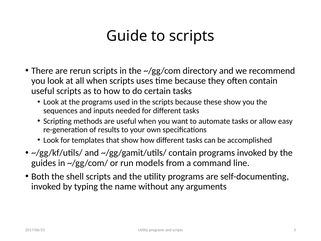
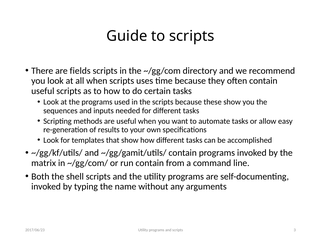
rerun: rerun -> fields
guides: guides -> matrix
run models: models -> contain
